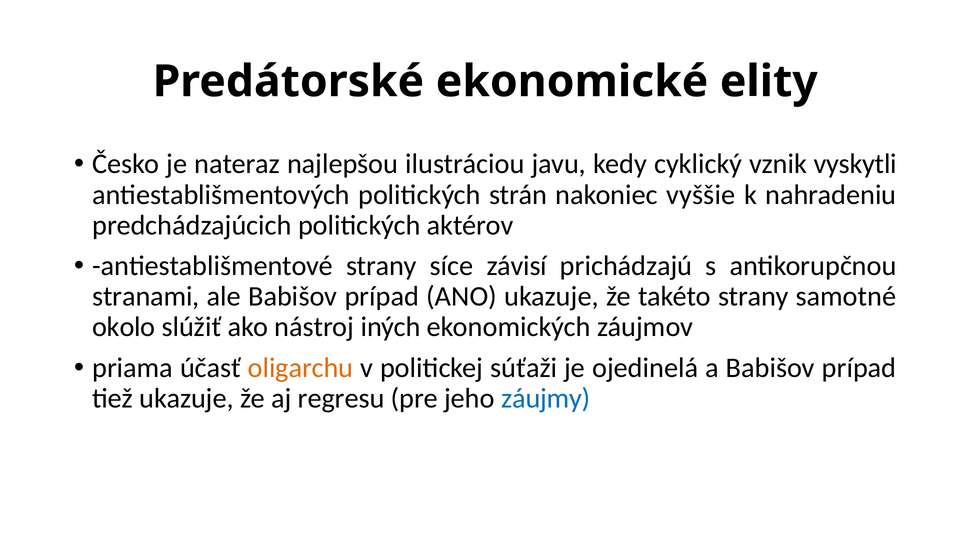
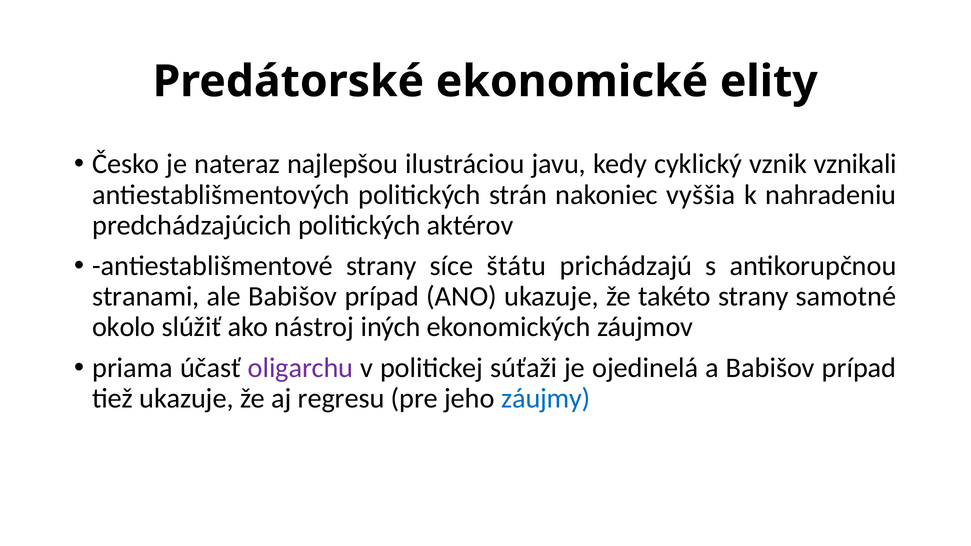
vyskytli: vyskytli -> vznikali
vyššie: vyššie -> vyššia
závisí: závisí -> štátu
oligarchu colour: orange -> purple
